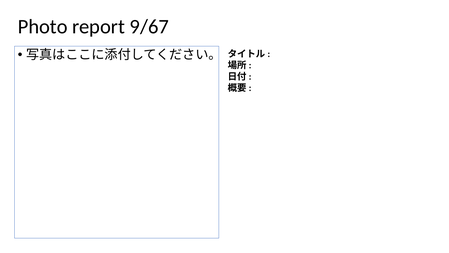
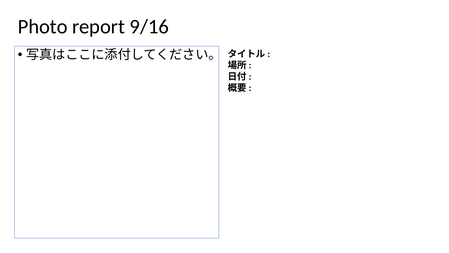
9/67: 9/67 -> 9/16
